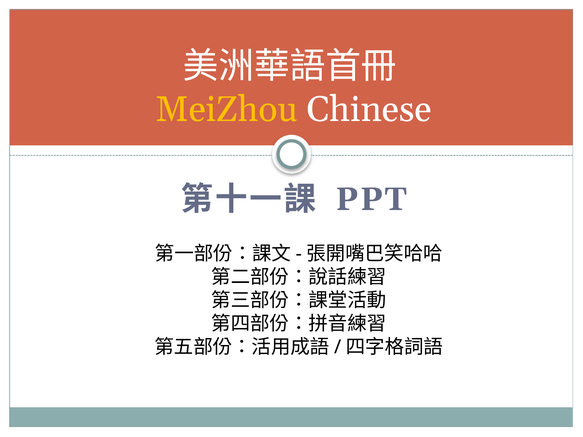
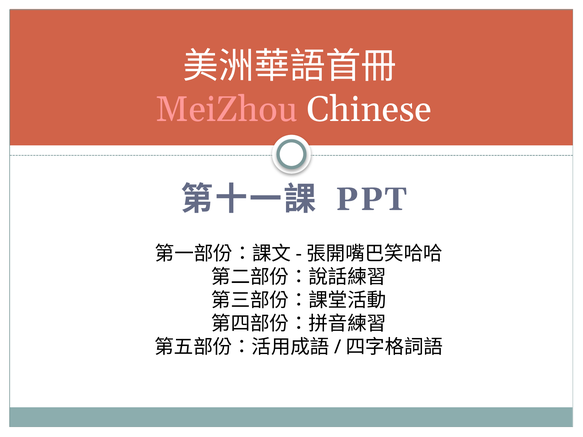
MeiZhou colour: yellow -> pink
